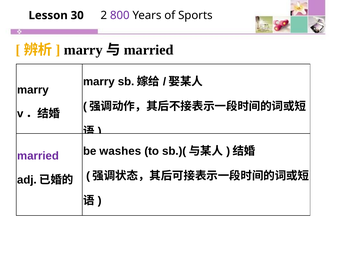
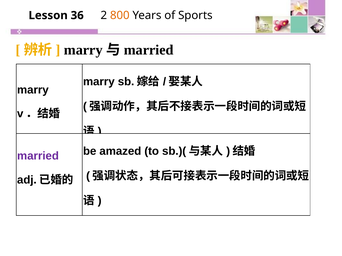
30: 30 -> 36
800 colour: purple -> orange
washes: washes -> amazed
